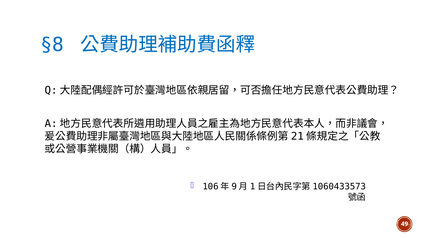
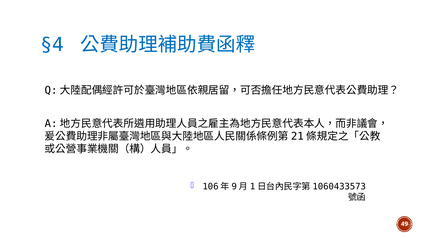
§8: §8 -> §4
